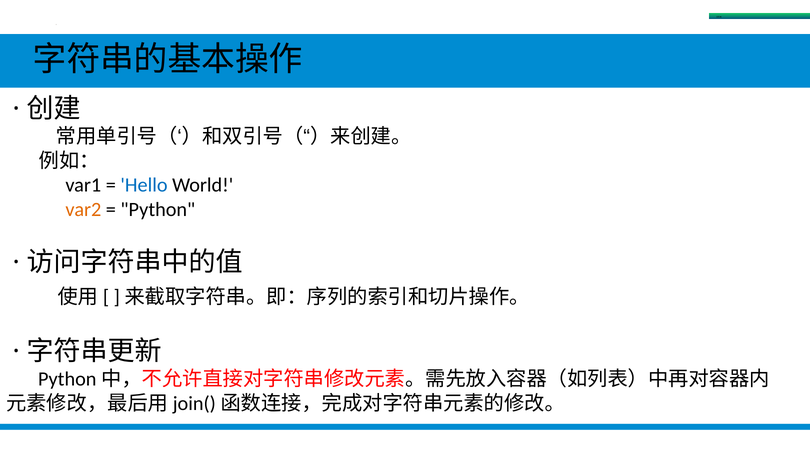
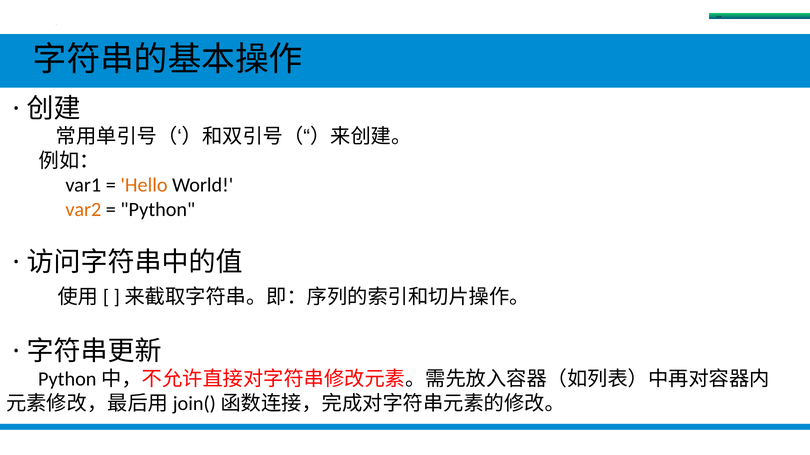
Hello colour: blue -> orange
